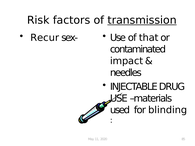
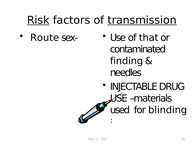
Risk underline: none -> present
Recur: Recur -> Route
impact: impact -> finding
